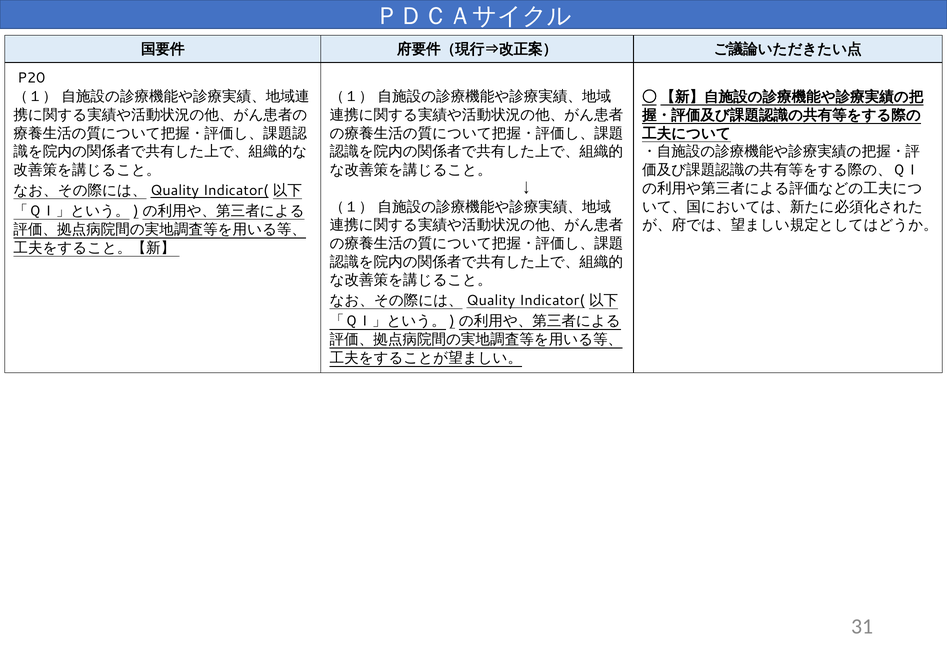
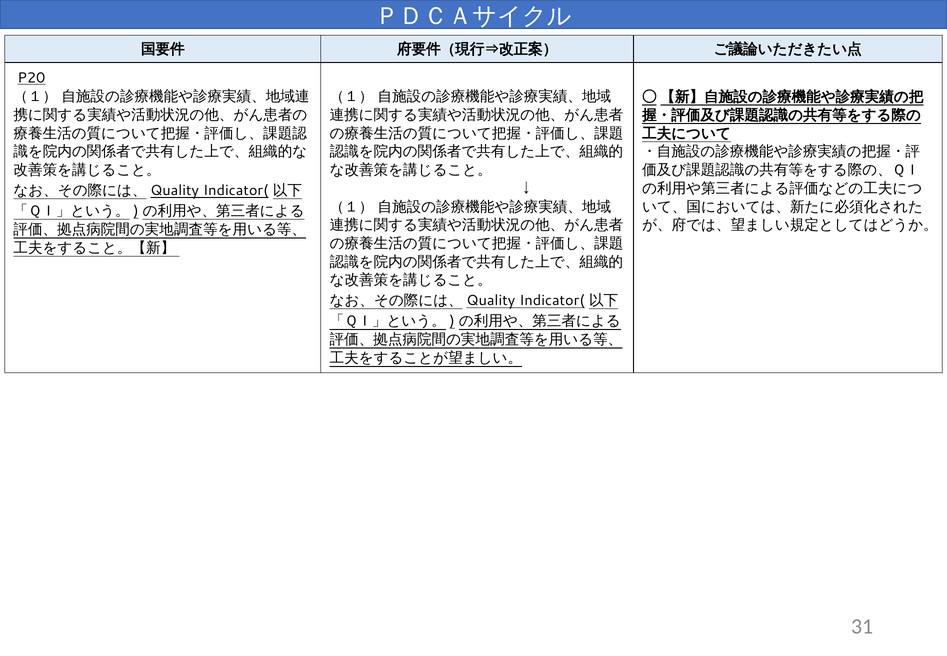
P20 underline: none -> present
